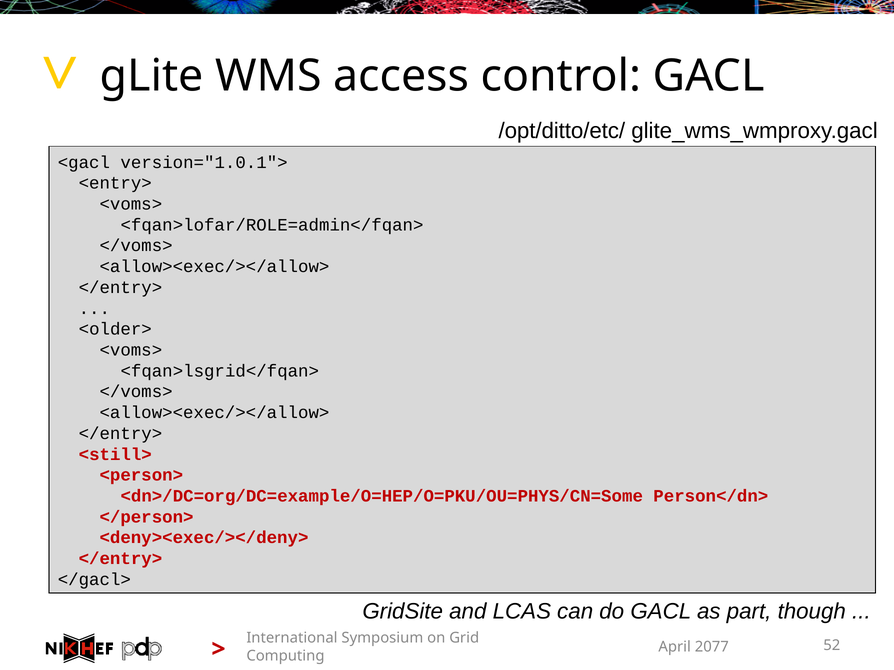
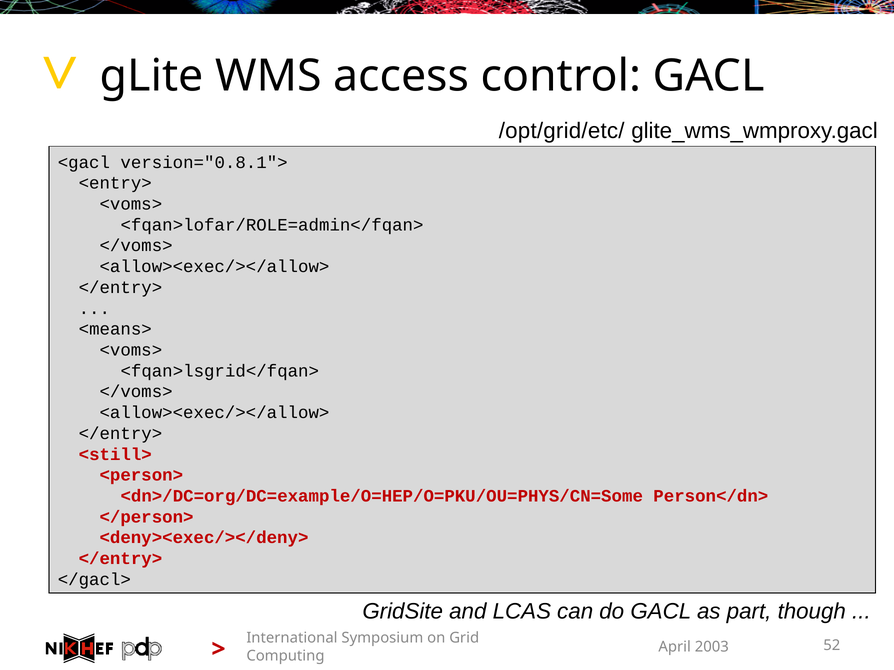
/opt/ditto/etc/: /opt/ditto/etc/ -> /opt/grid/etc/
version="1.0.1">: version="1.0.1"> -> version="0.8.1">
<older>: <older> -> <means>
2077: 2077 -> 2003
